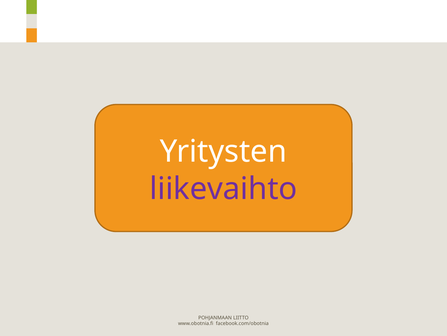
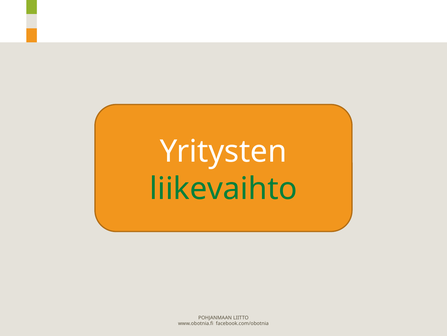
liikevaihto at (223, 188) colour: purple -> green
